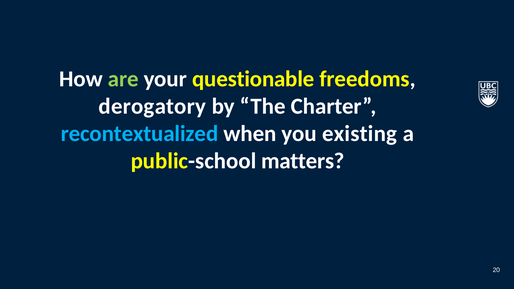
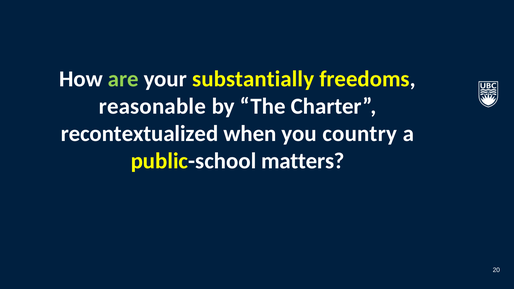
questionable: questionable -> substantially
derogatory: derogatory -> reasonable
recontextualized colour: light blue -> white
existing: existing -> country
